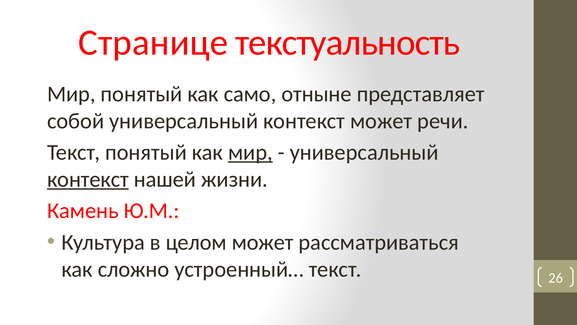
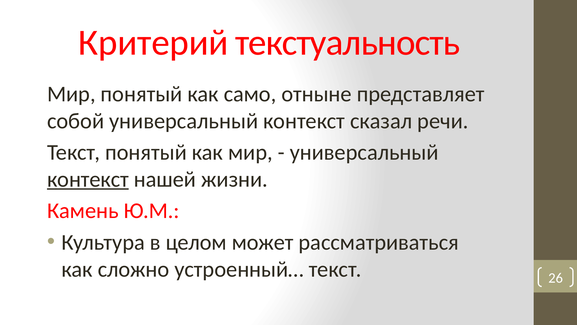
Странице: Странице -> Критерий
контекст может: может -> сказал
мир at (250, 152) underline: present -> none
